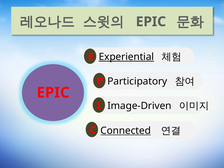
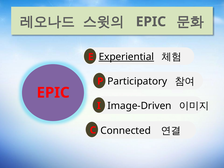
Connected underline: present -> none
